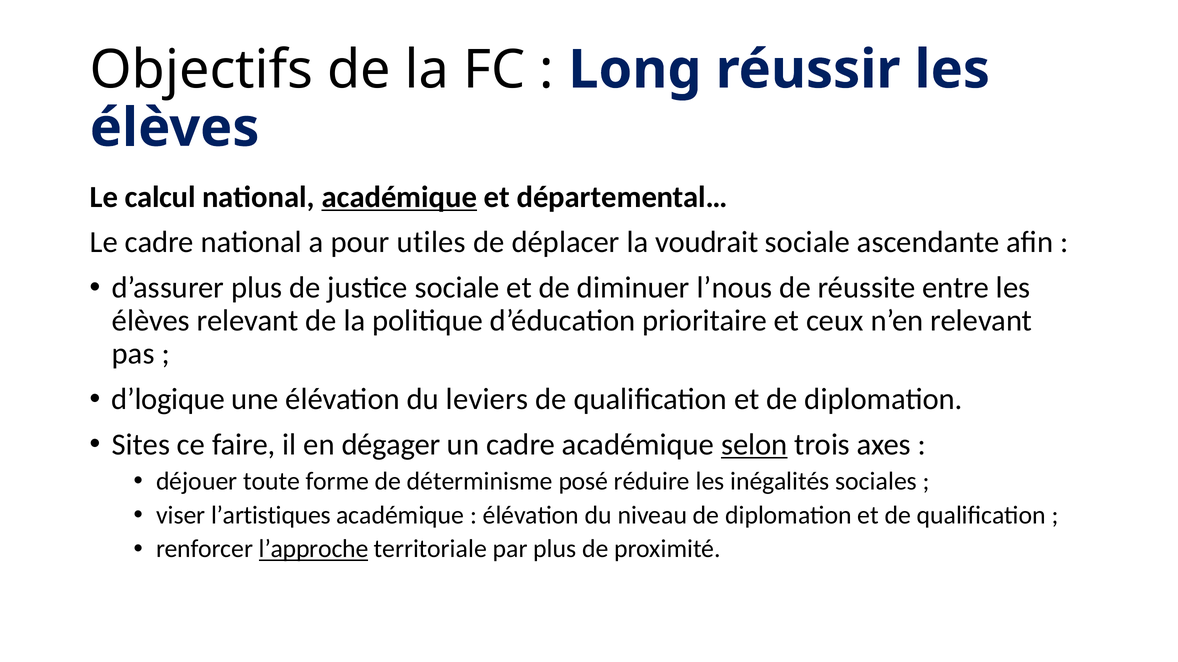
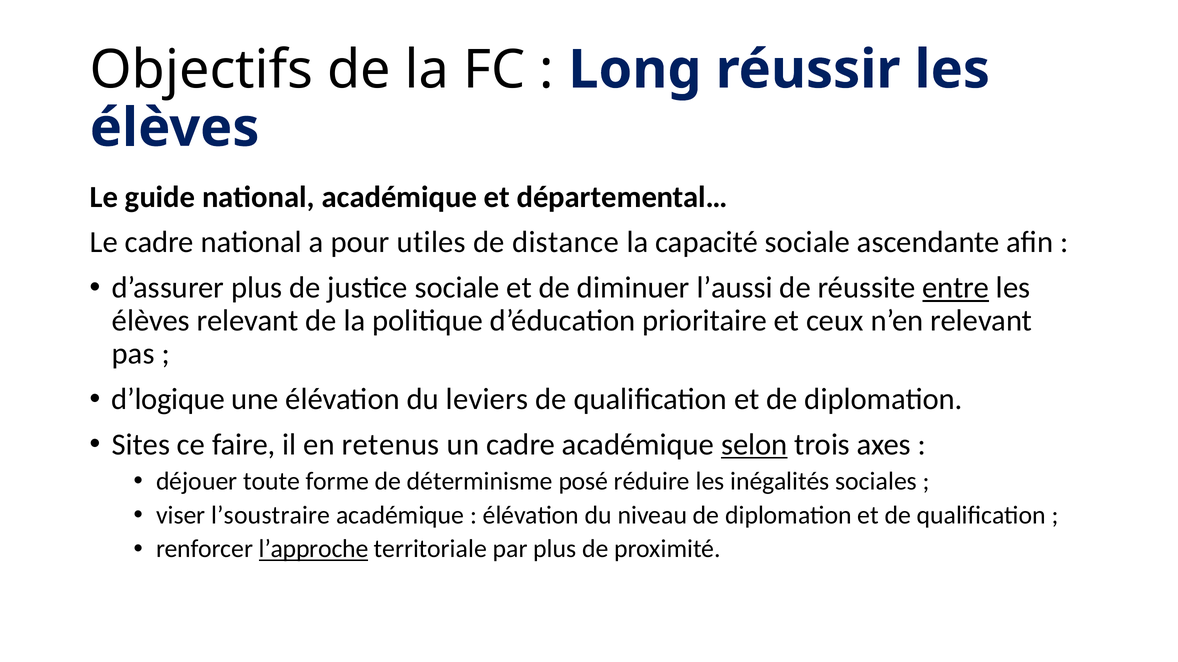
calcul: calcul -> guide
académique at (399, 197) underline: present -> none
déplacer: déplacer -> distance
voudrait: voudrait -> capacité
l’nous: l’nous -> l’aussi
entre underline: none -> present
dégager: dégager -> retenus
l’artistiques: l’artistiques -> l’soustraire
